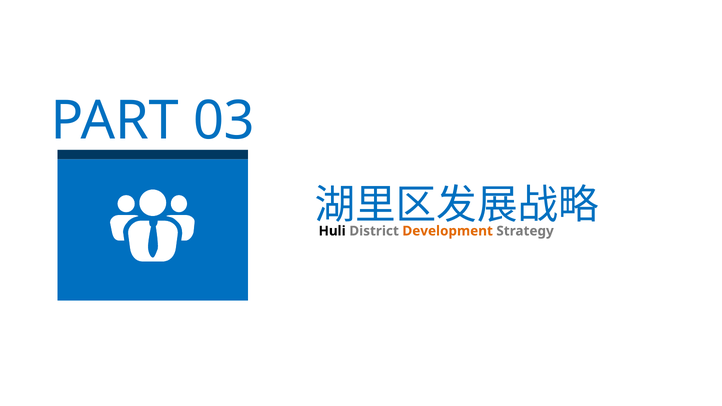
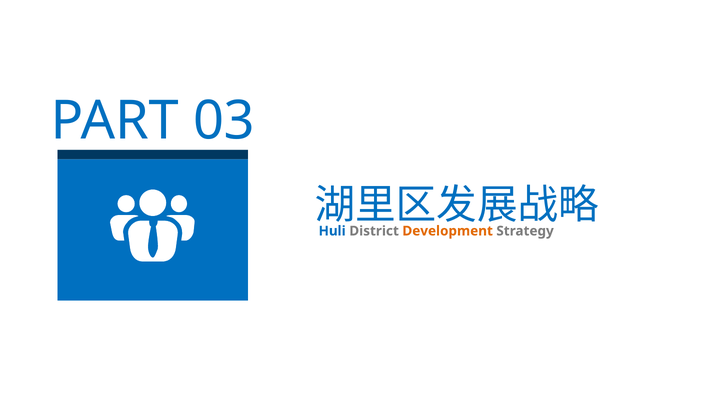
Huli colour: black -> blue
